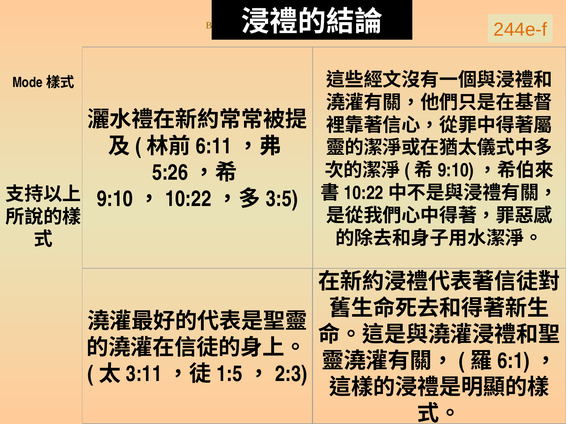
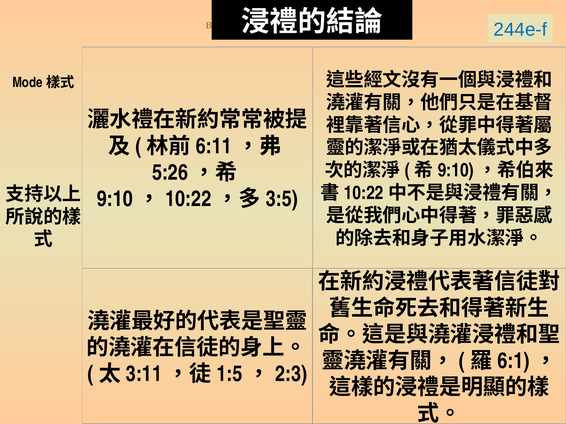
244e-f colour: orange -> blue
